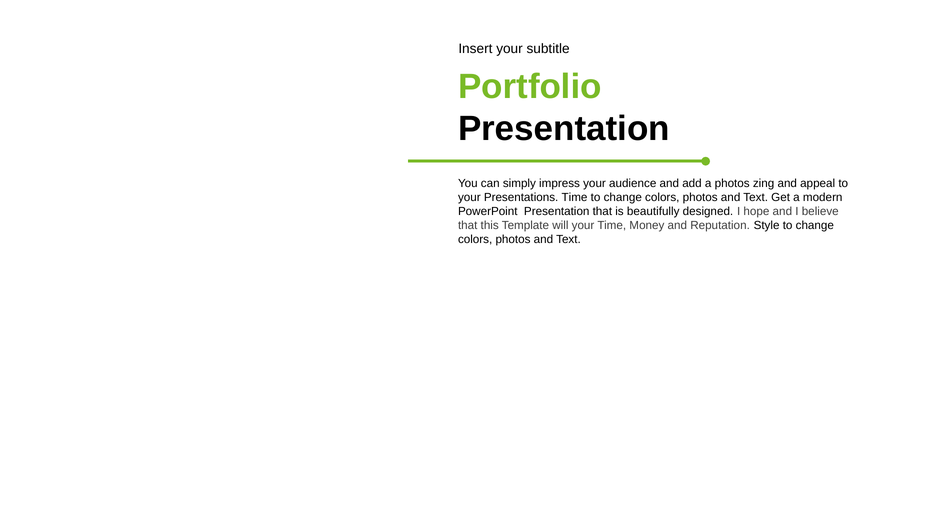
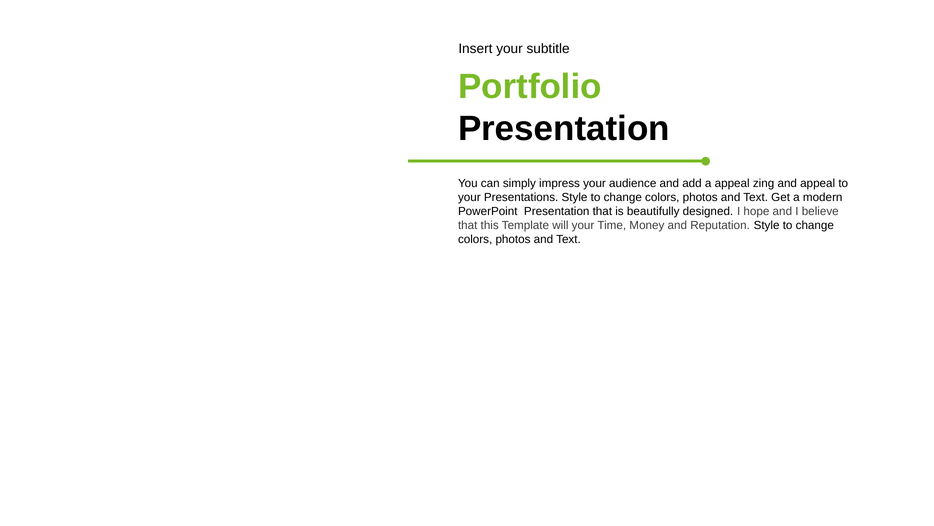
a photos: photos -> appeal
Presentations Time: Time -> Style
